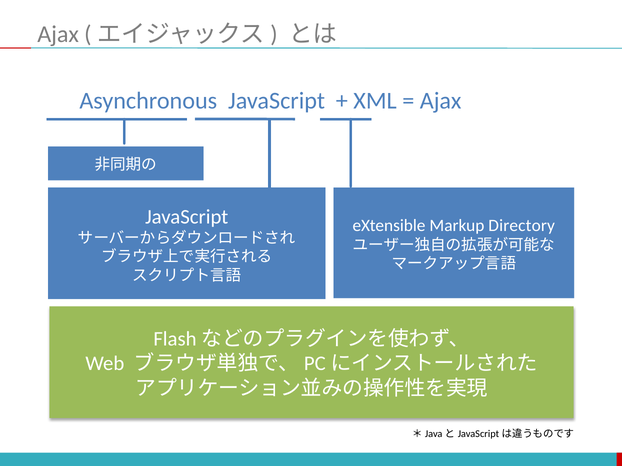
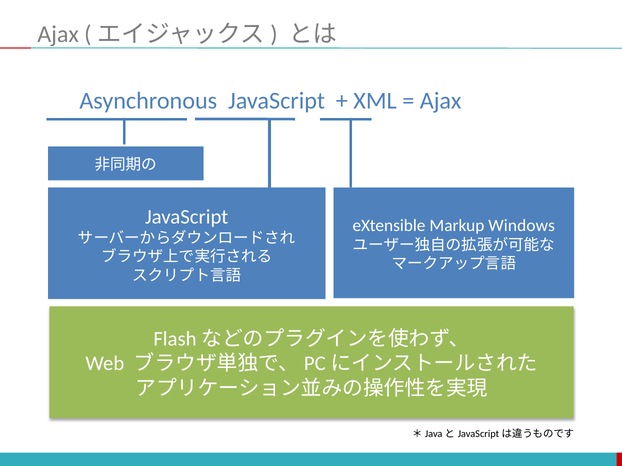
Directory: Directory -> Windows
